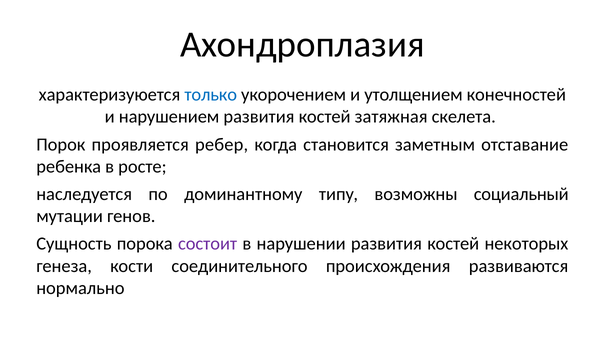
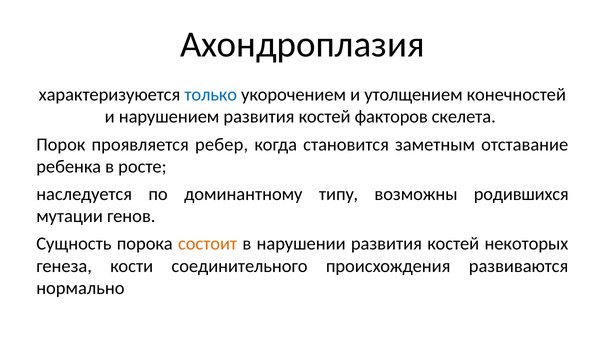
затяжная: затяжная -> факторов
социальный: социальный -> родившихся
состоит colour: purple -> orange
